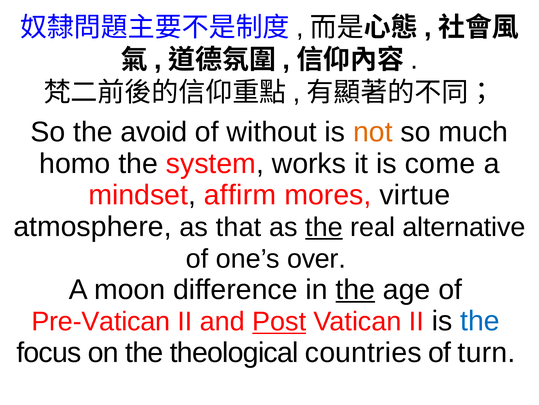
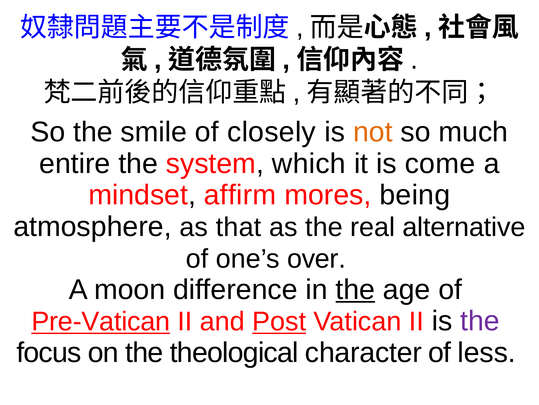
avoid: avoid -> smile
without: without -> closely
homo: homo -> entire
works: works -> which
virtue: virtue -> being
the at (324, 227) underline: present -> none
Pre-Vatican underline: none -> present
the at (480, 321) colour: blue -> purple
countries: countries -> character
turn: turn -> less
